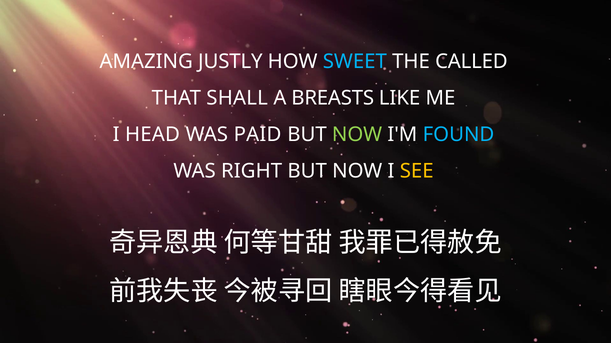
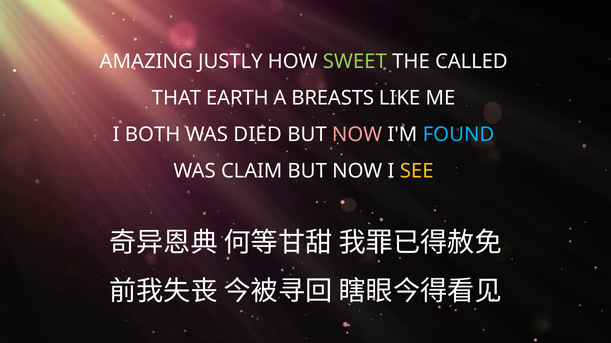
SWEET colour: light blue -> light green
SHALL: SHALL -> EARTH
HEAD: HEAD -> BOTH
PAID: PAID -> DIED
NOW at (357, 135) colour: light green -> pink
RIGHT: RIGHT -> CLAIM
